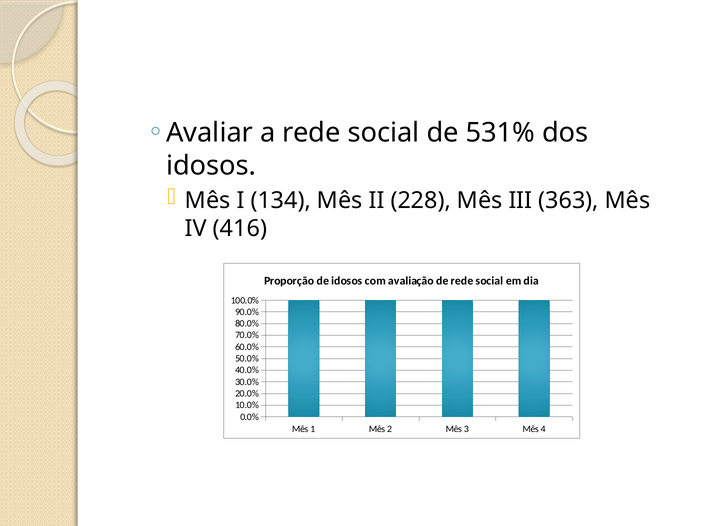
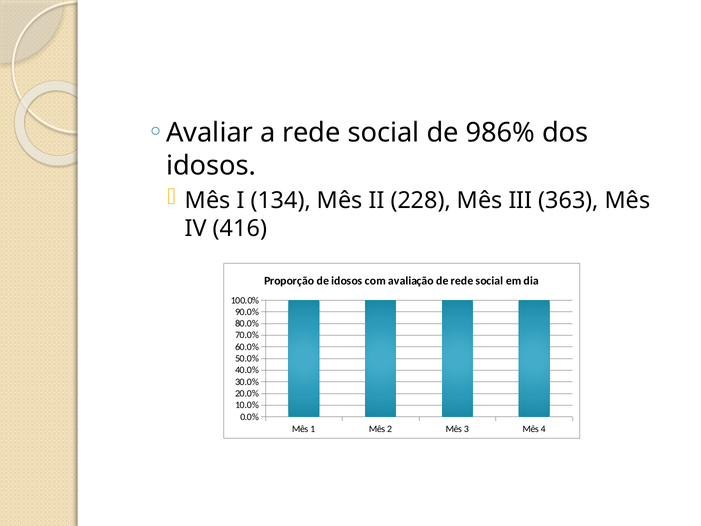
531%: 531% -> 986%
